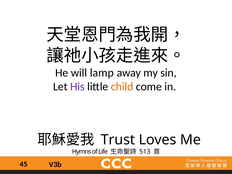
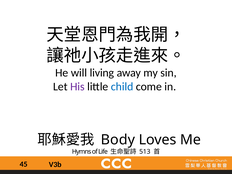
lamp: lamp -> living
child colour: orange -> blue
Trust: Trust -> Body
